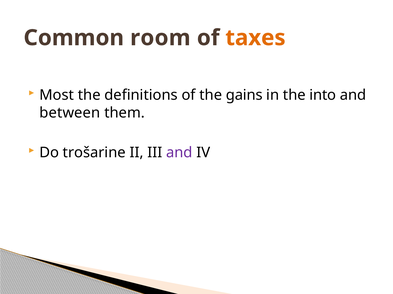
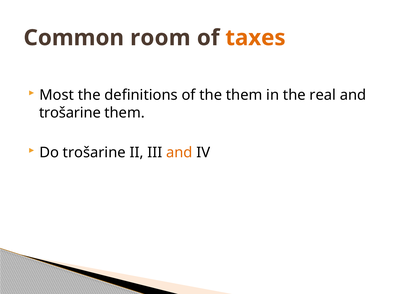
the gains: gains -> them
into: into -> real
between at (70, 113): between -> trošarine
and at (179, 153) colour: purple -> orange
